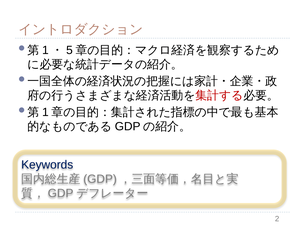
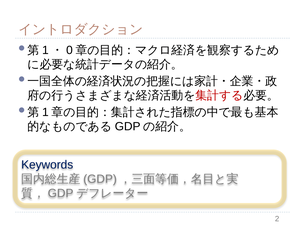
5: 5 -> 0
